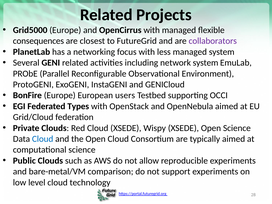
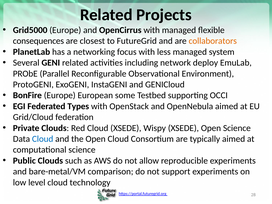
collaborators colour: purple -> orange
network system: system -> deploy
users: users -> some
